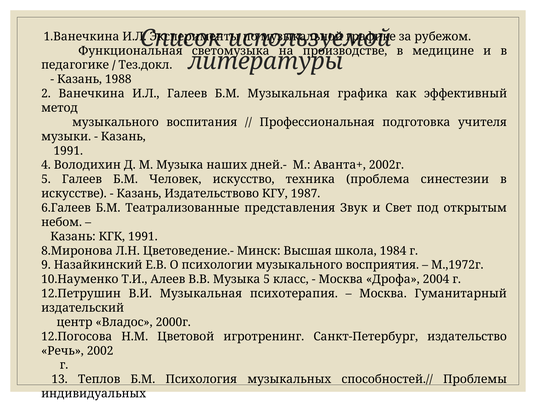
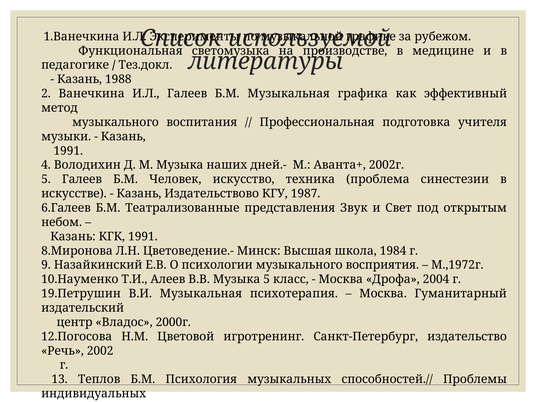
12.Петрушин: 12.Петрушин -> 19.Петрушин
